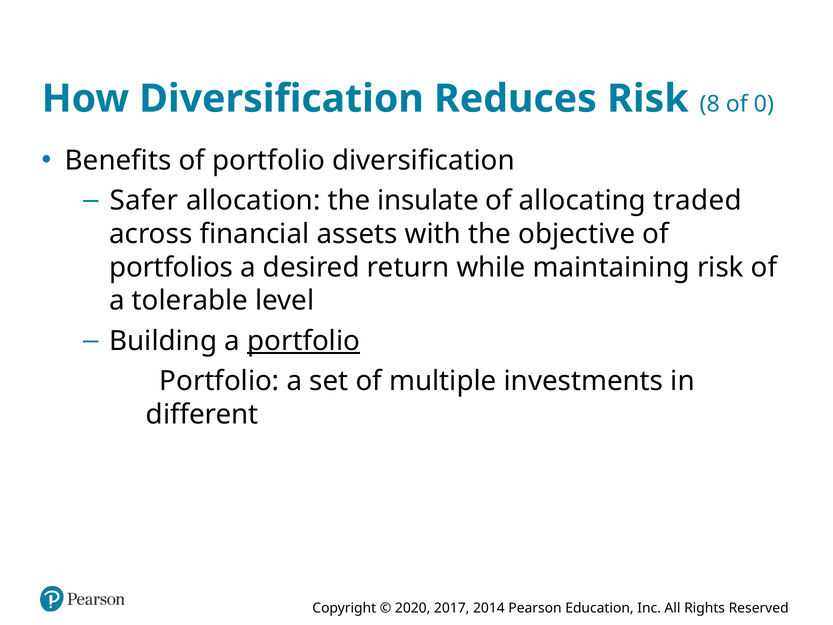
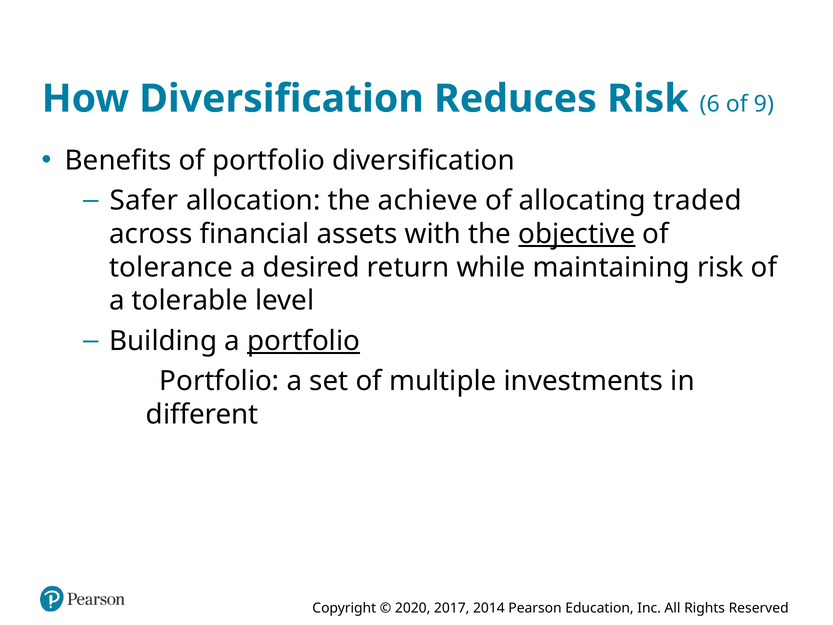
8: 8 -> 6
0: 0 -> 9
insulate: insulate -> achieve
objective underline: none -> present
portfolios: portfolios -> tolerance
